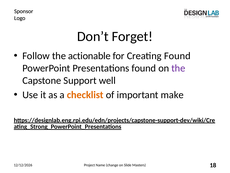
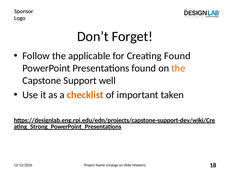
actionable: actionable -> applicable
the at (178, 68) colour: purple -> orange
make: make -> taken
